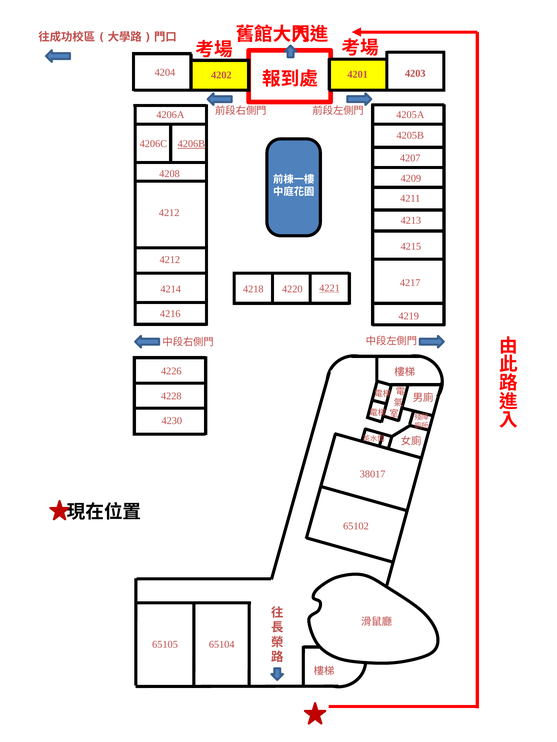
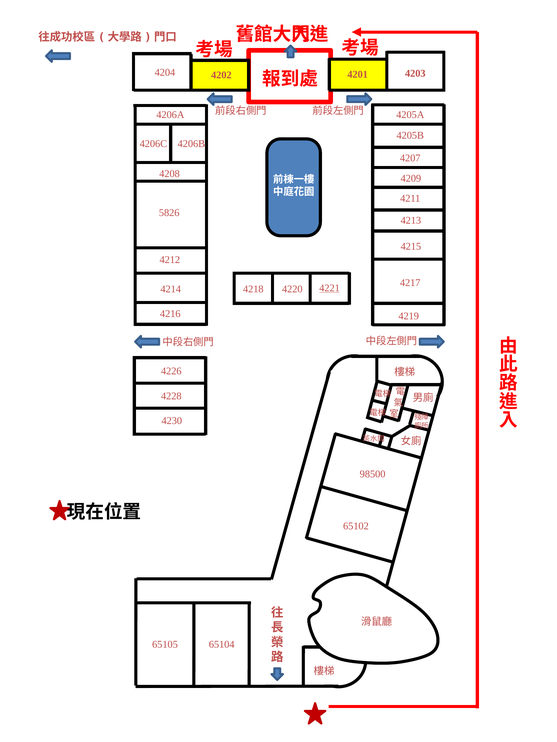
4206B underline: present -> none
4212 at (169, 213): 4212 -> 5826
38017: 38017 -> 98500
